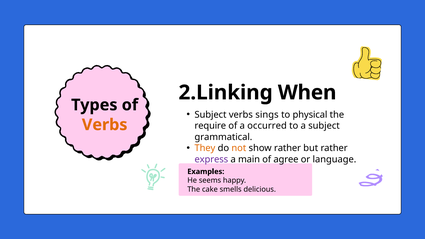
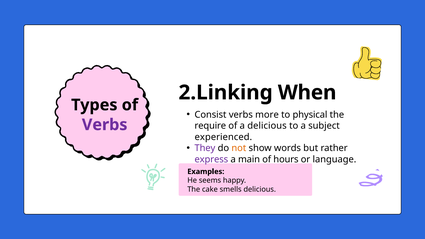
Subject at (211, 115): Subject -> Consist
sings: sings -> more
Verbs at (105, 125) colour: orange -> purple
a occurred: occurred -> delicious
grammatical: grammatical -> experienced
They colour: orange -> purple
show rather: rather -> words
agree: agree -> hours
